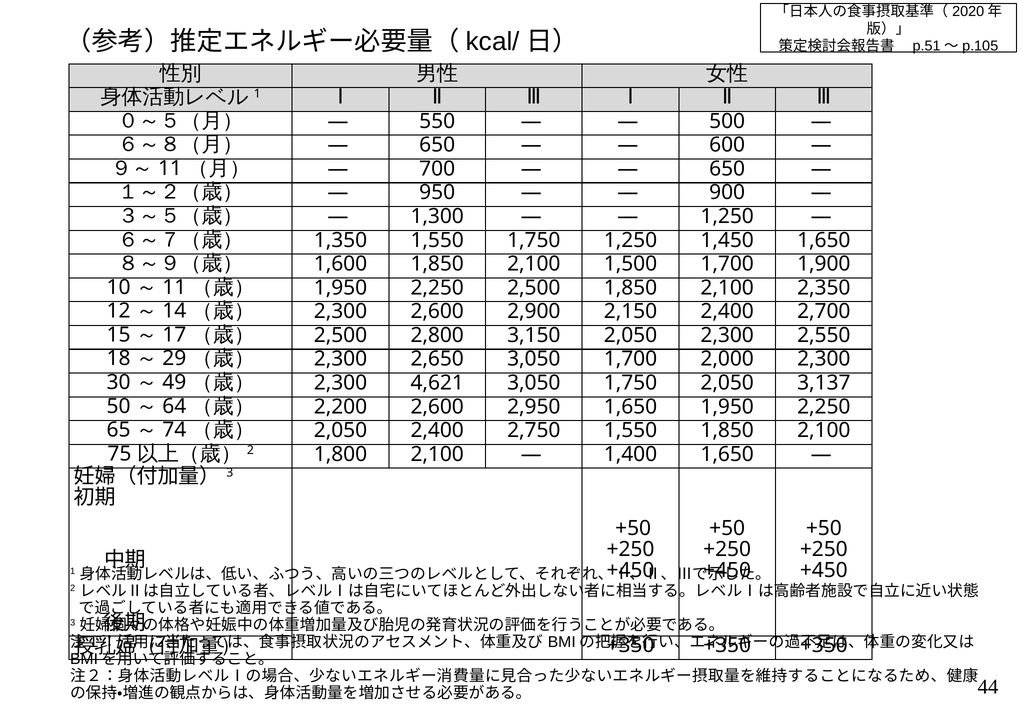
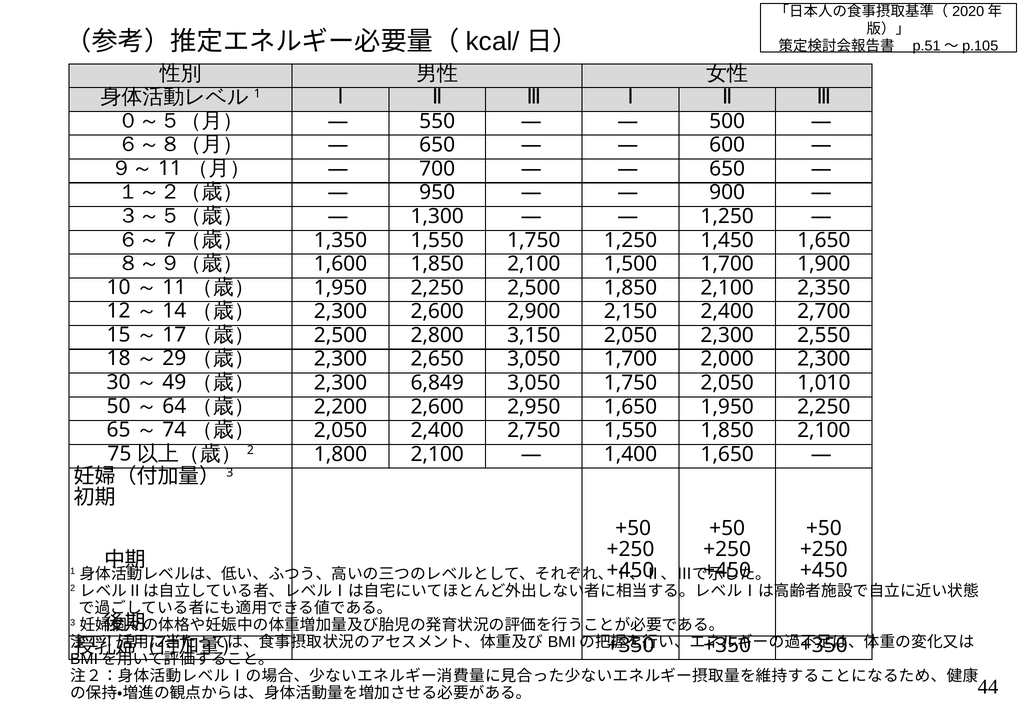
4,621: 4,621 -> 6,849
3,137: 3,137 -> 1,010
